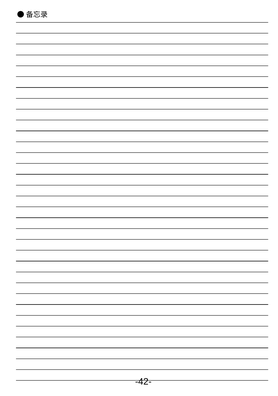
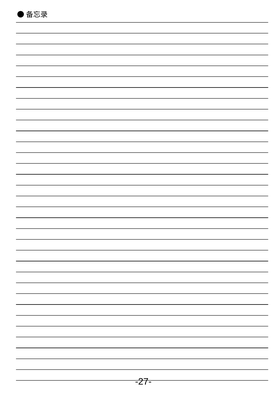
-42-: -42- -> -27-
